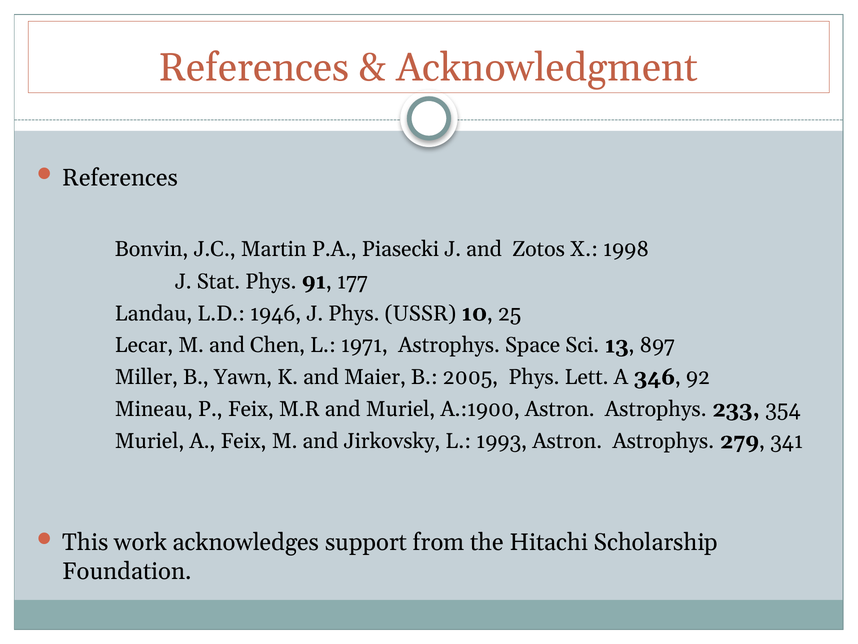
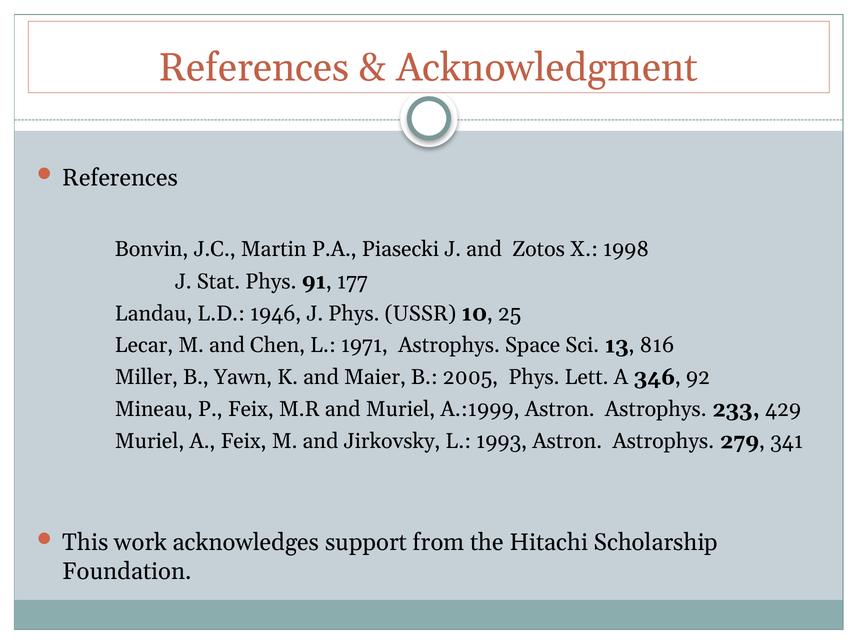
897: 897 -> 816
A.:1900: A.:1900 -> A.:1999
354: 354 -> 429
